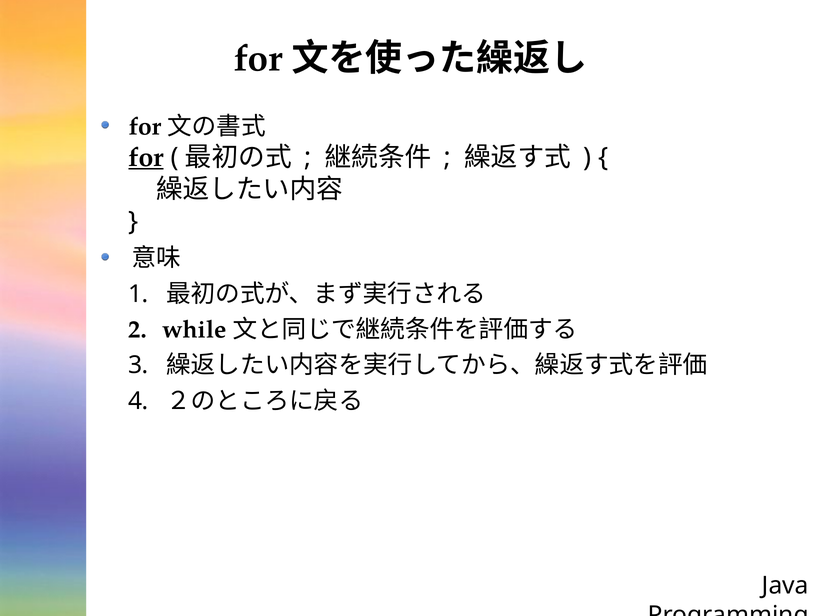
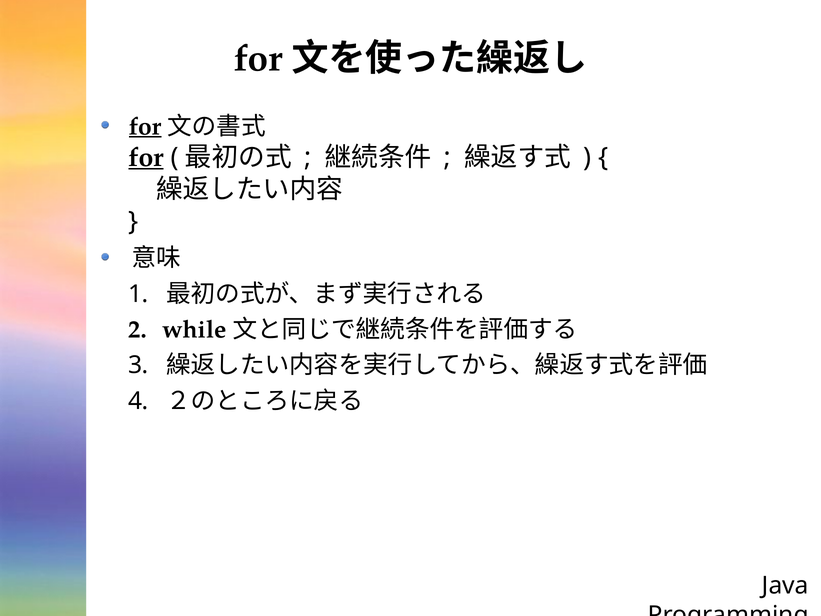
for at (145, 126) underline: none -> present
